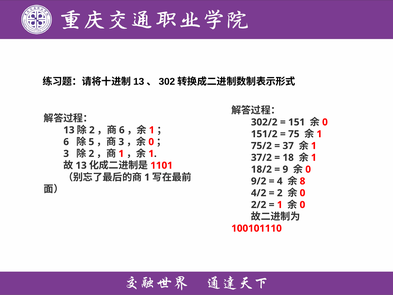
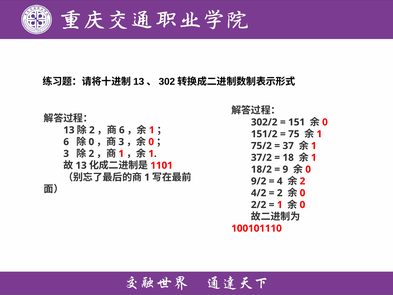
5 at (91, 142): 5 -> 0
8 at (302, 181): 8 -> 2
